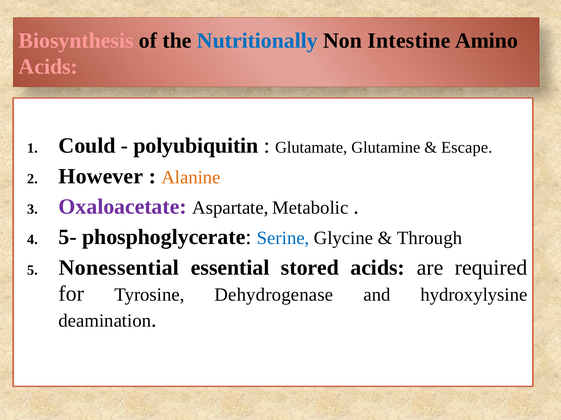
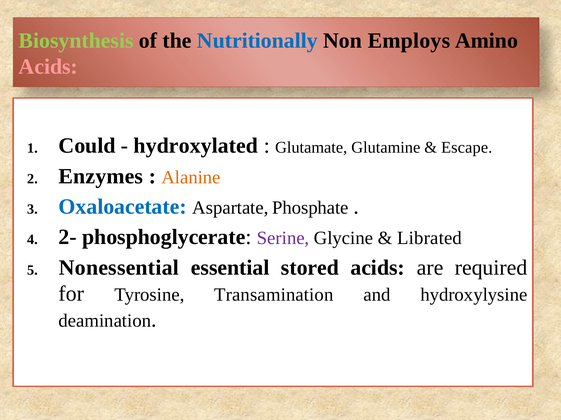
Biosynthesis colour: pink -> light green
Intestine: Intestine -> Employs
polyubiquitin: polyubiquitin -> hydroxylated
However: However -> Enzymes
Oxaloacetate colour: purple -> blue
Metabolic: Metabolic -> Phosphate
5-: 5- -> 2-
Serine colour: blue -> purple
Through: Through -> Librated
Dehydrogenase: Dehydrogenase -> Transamination
